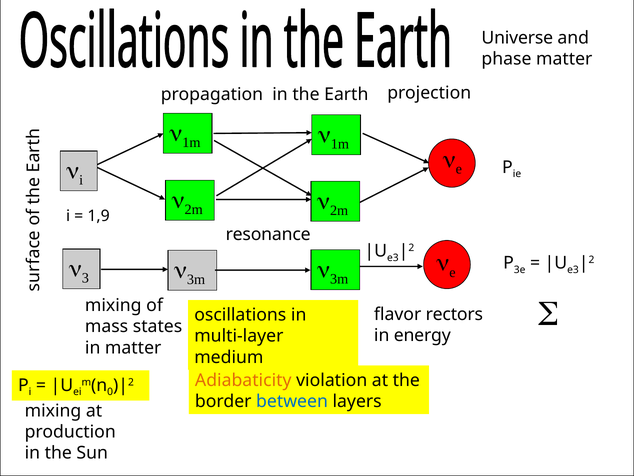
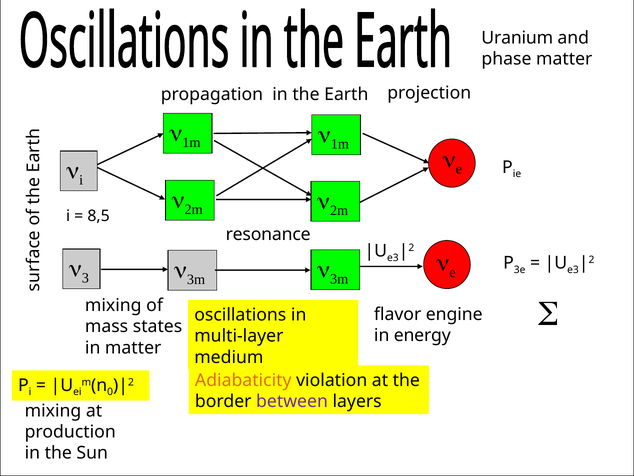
Universe: Universe -> Uranium
1,9: 1,9 -> 8,5
rectors: rectors -> engine
between colour: blue -> purple
